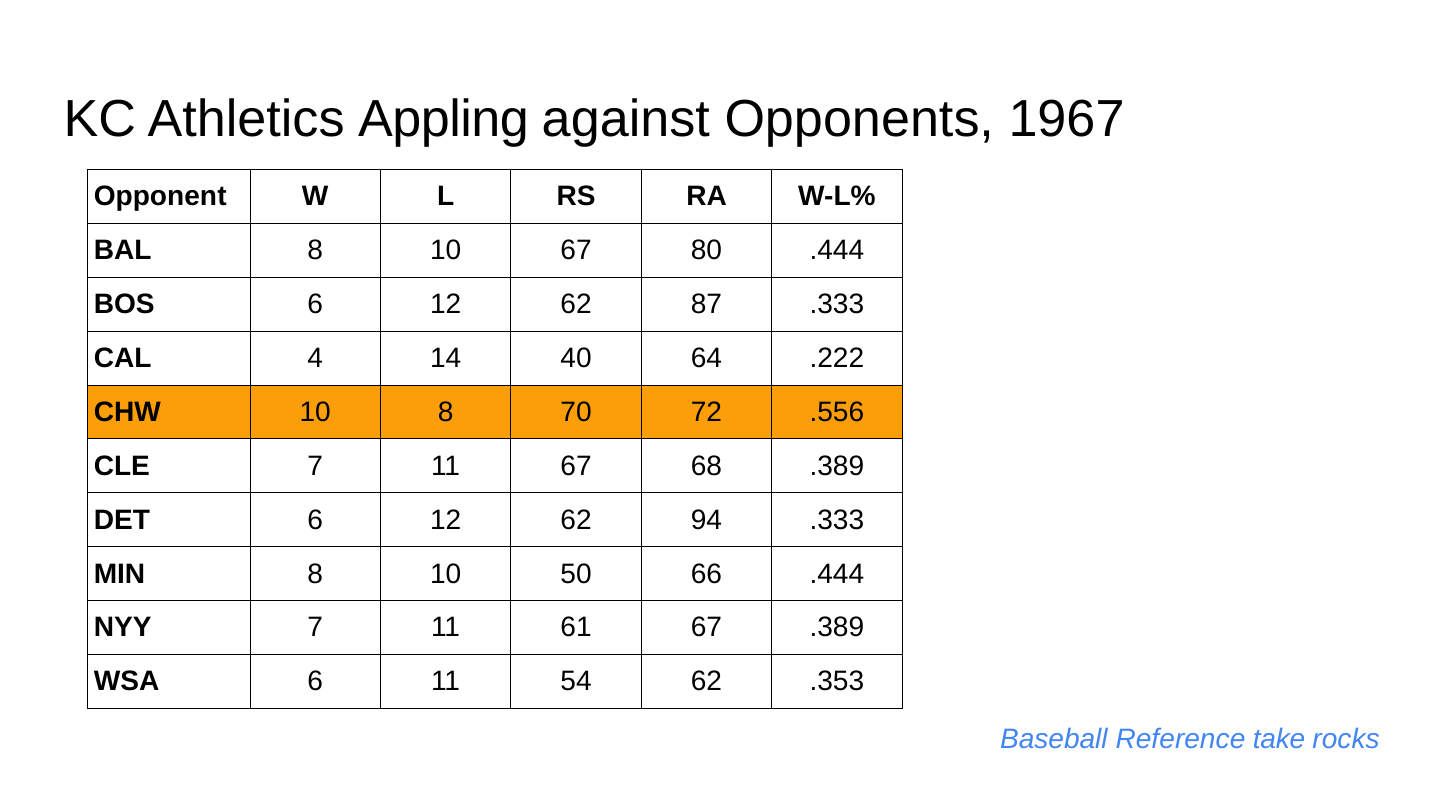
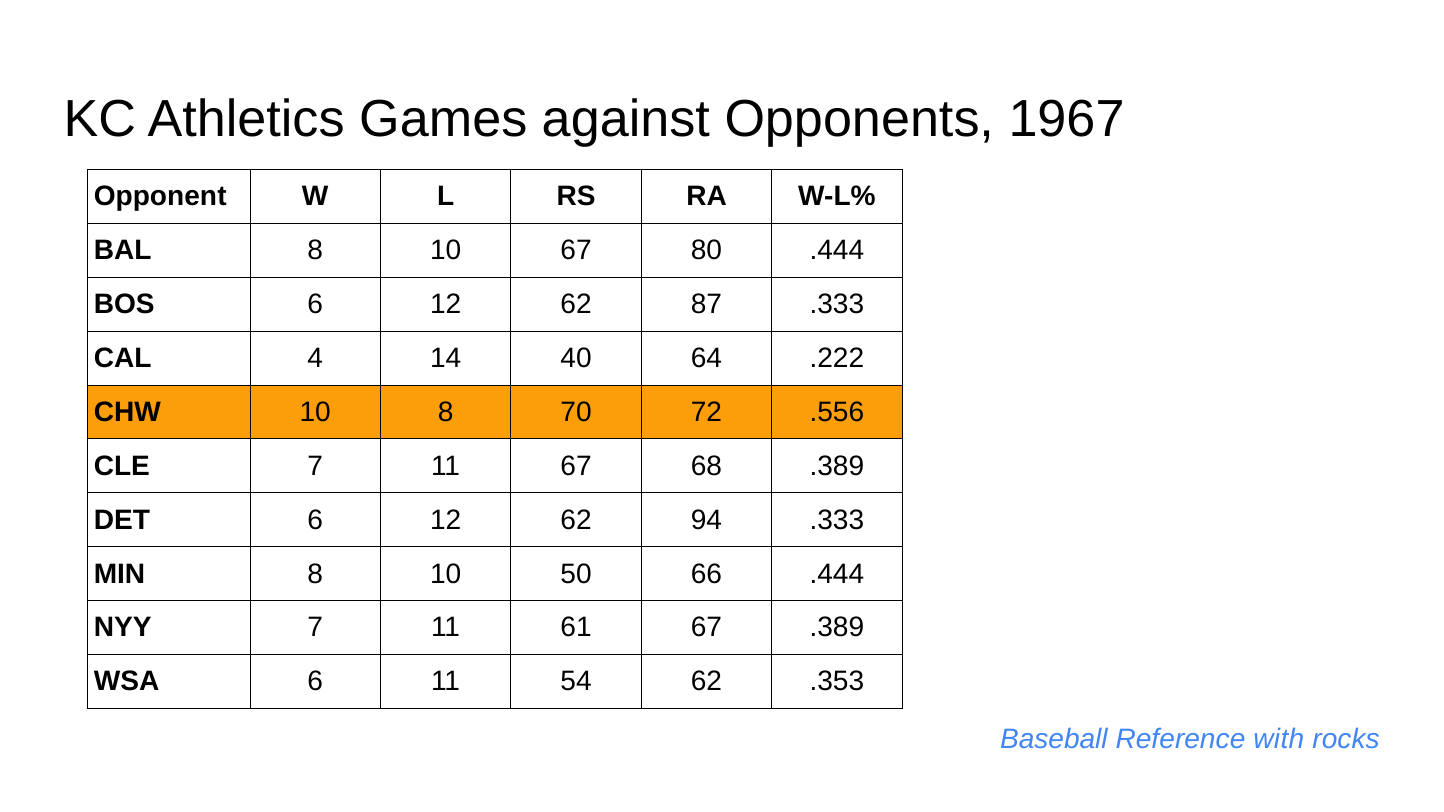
Appling: Appling -> Games
take: take -> with
